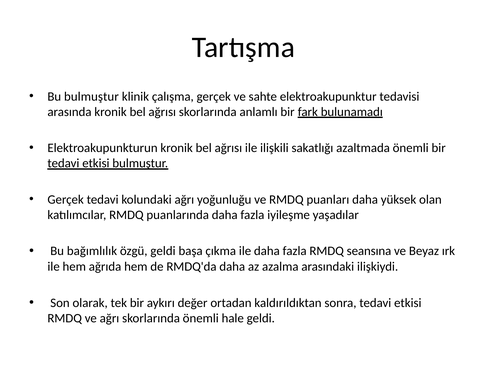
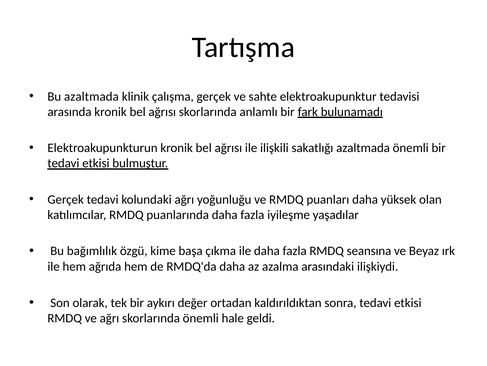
Bu bulmuştur: bulmuştur -> azaltmada
özgü geldi: geldi -> kime
